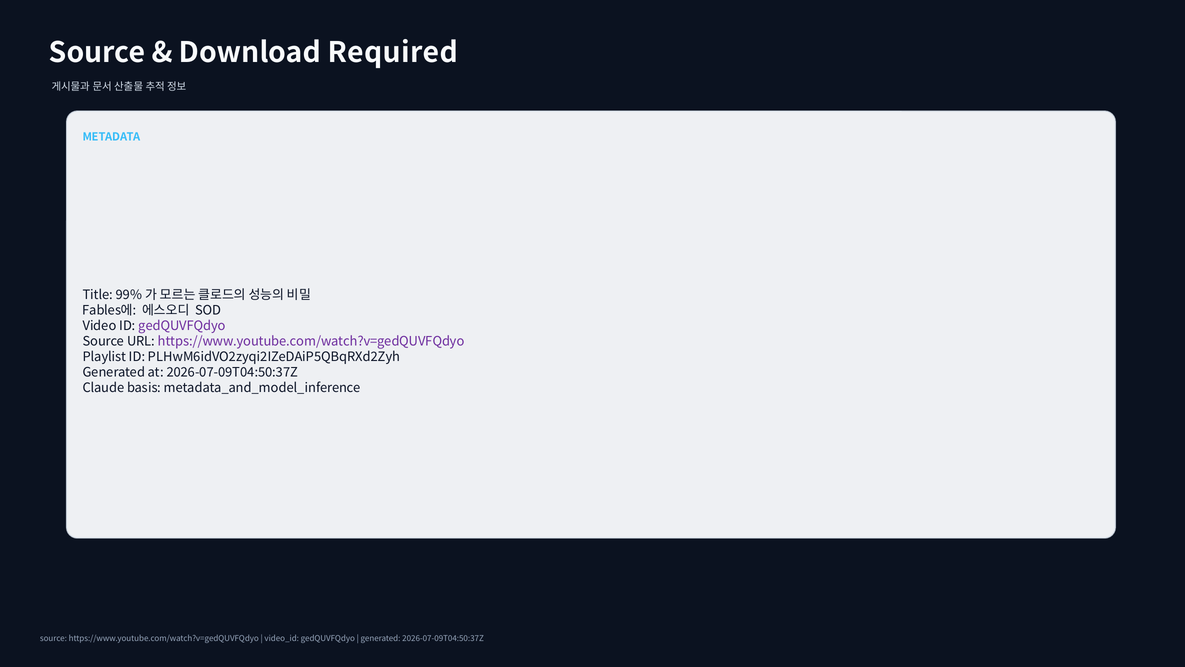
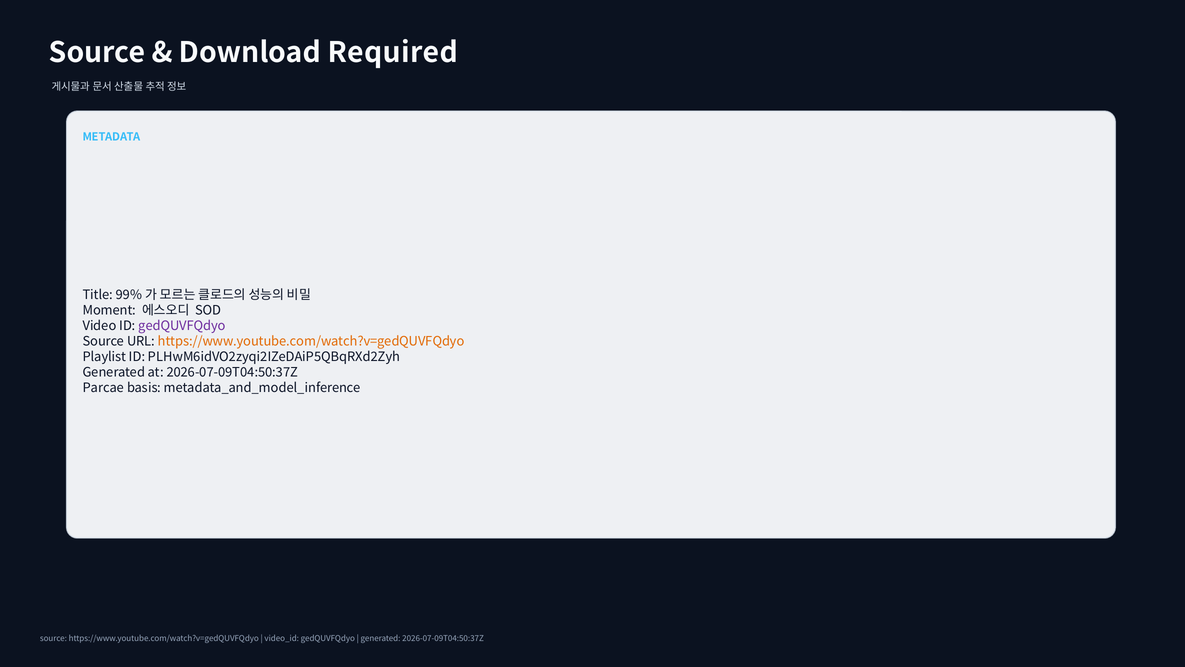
Fables에: Fables에 -> Moment
https://www.youtube.com/watch?v=gedQUVFQdyo at (311, 341) colour: purple -> orange
Claude: Claude -> Parcae
